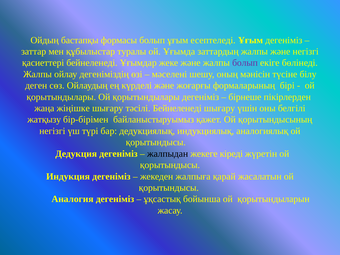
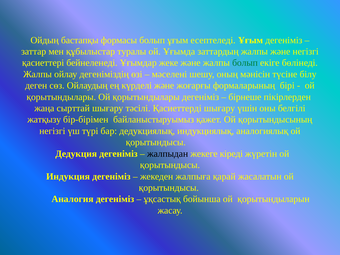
болып at (245, 63) colour: purple -> green
жіңішке: жіңішке -> сырттай
тәсілі Бейнеленеді: Бейнеленеді -> Қасиеттерді
